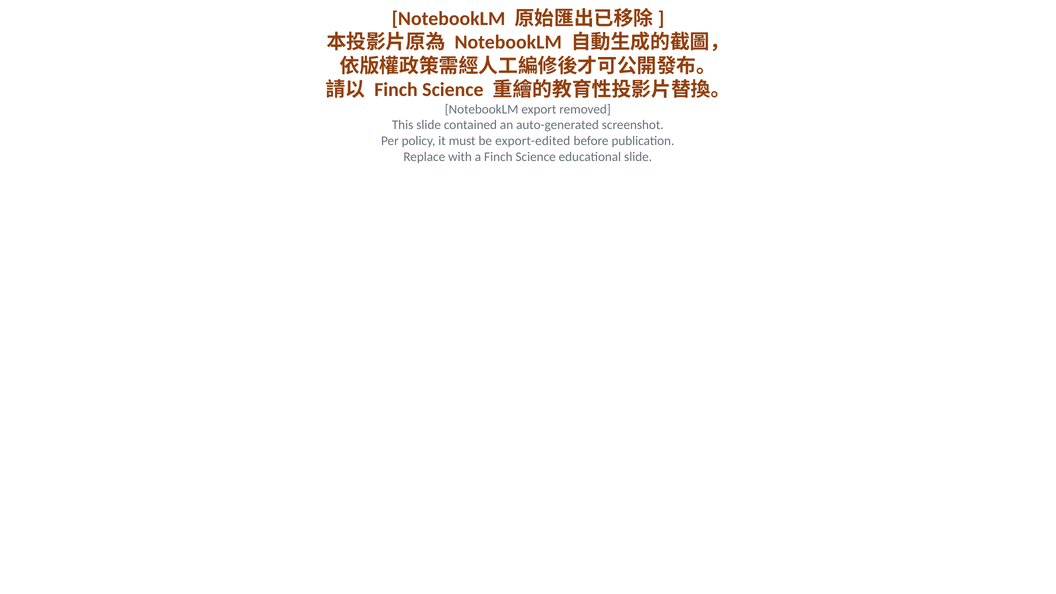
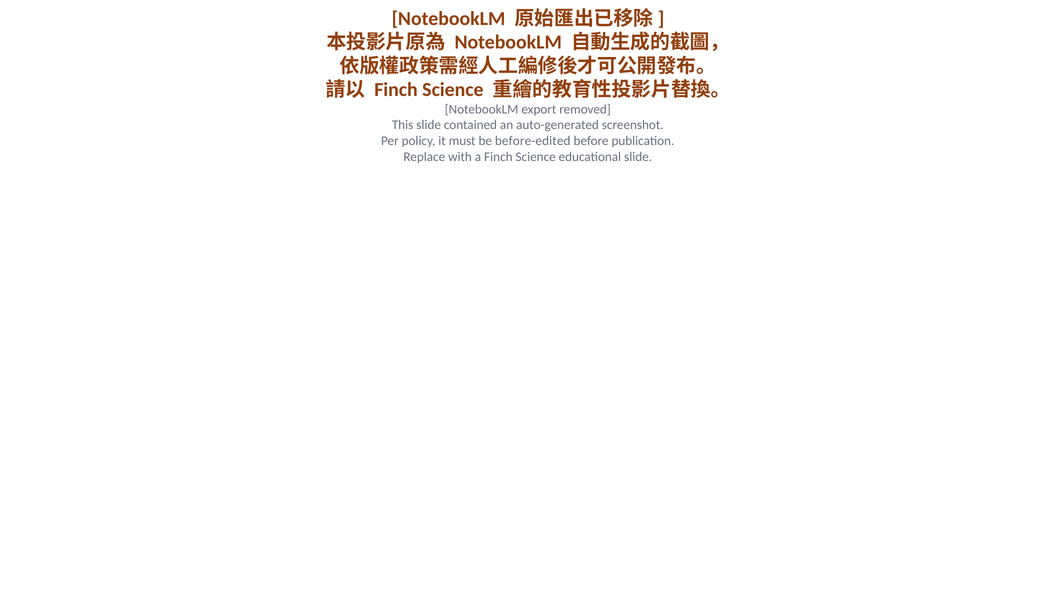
export-edited: export-edited -> before-edited
